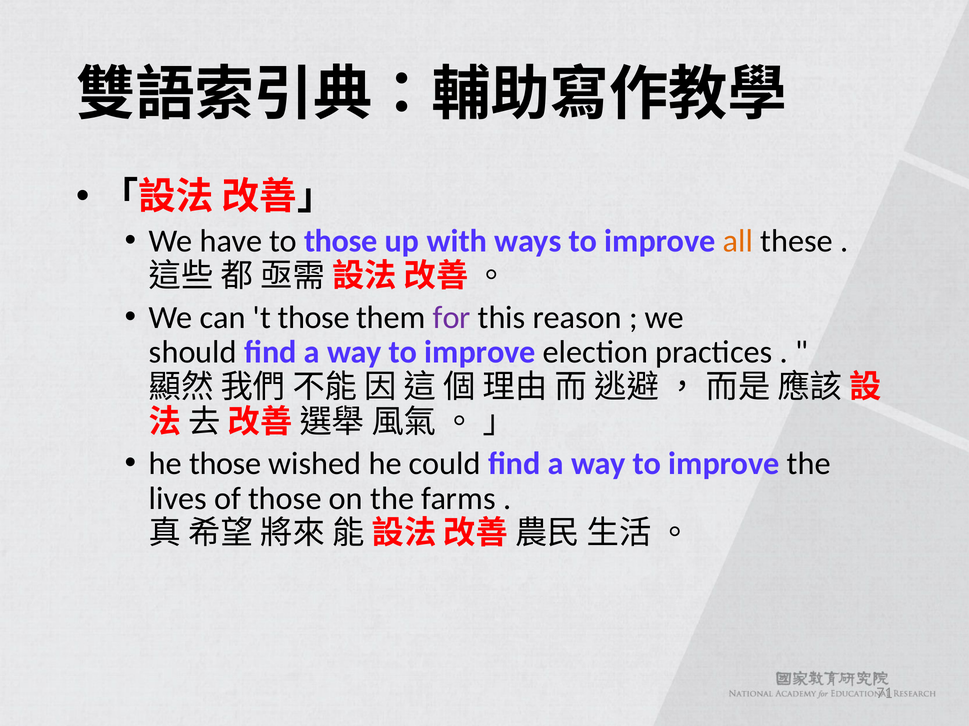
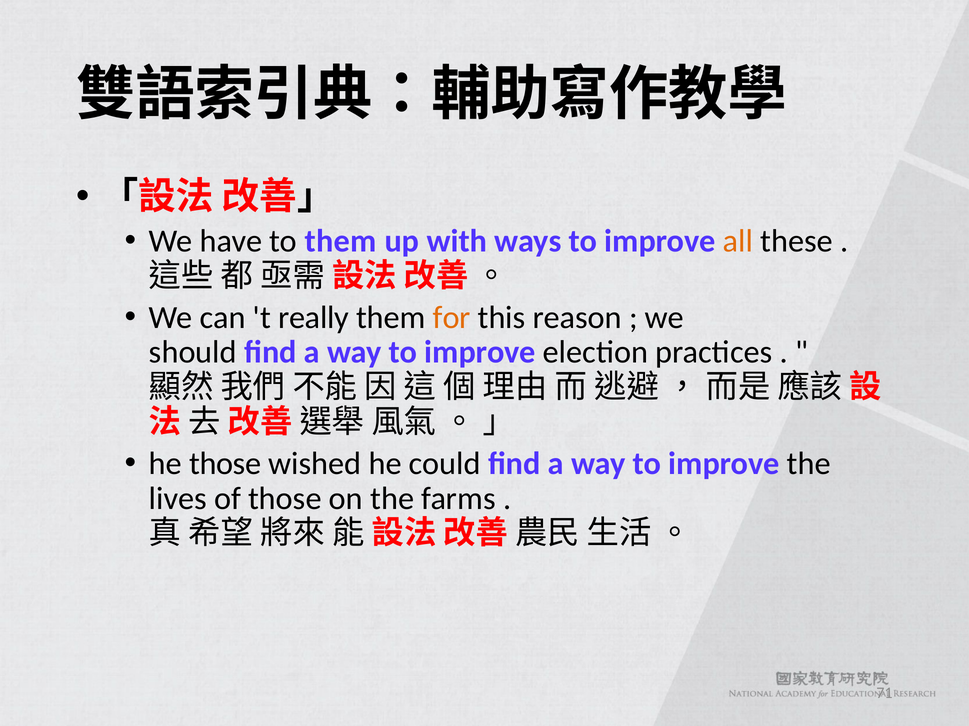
to those: those -> them
t those: those -> really
for colour: purple -> orange
